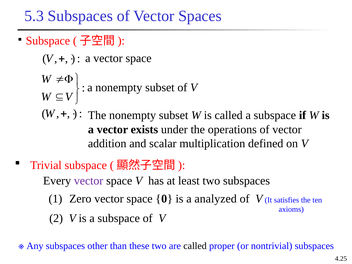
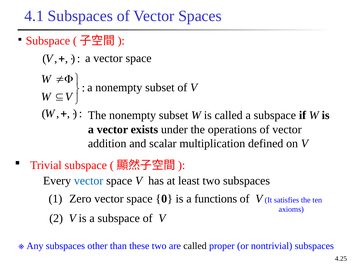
5.3: 5.3 -> 4.1
vector at (89, 181) colour: purple -> blue
analyzed: analyzed -> functions
